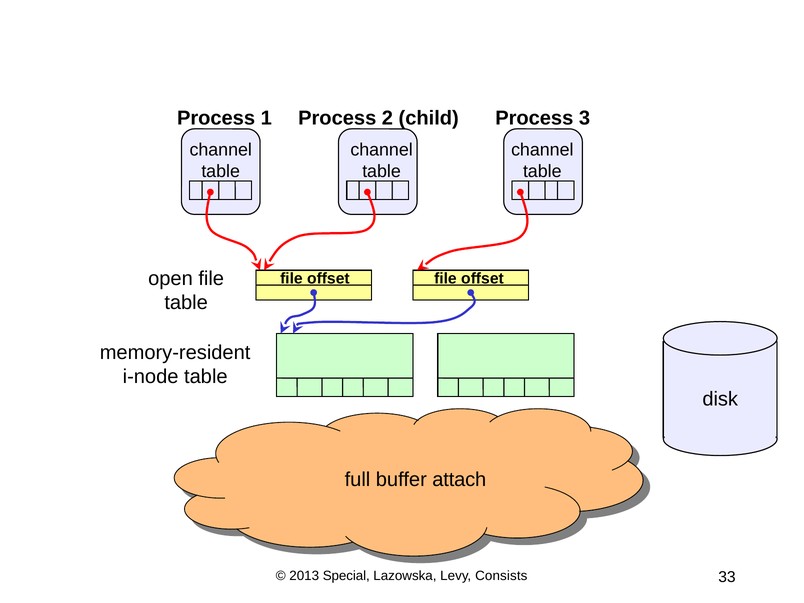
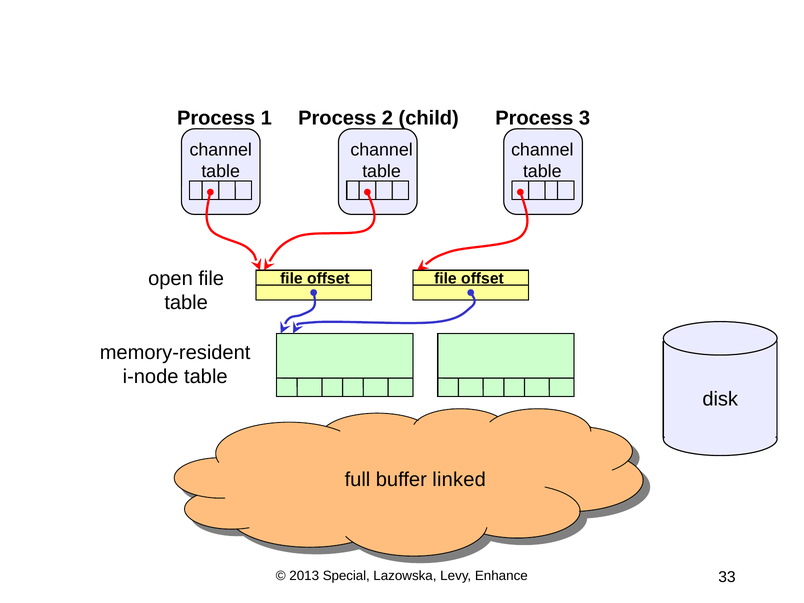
attach: attach -> linked
Consists: Consists -> Enhance
